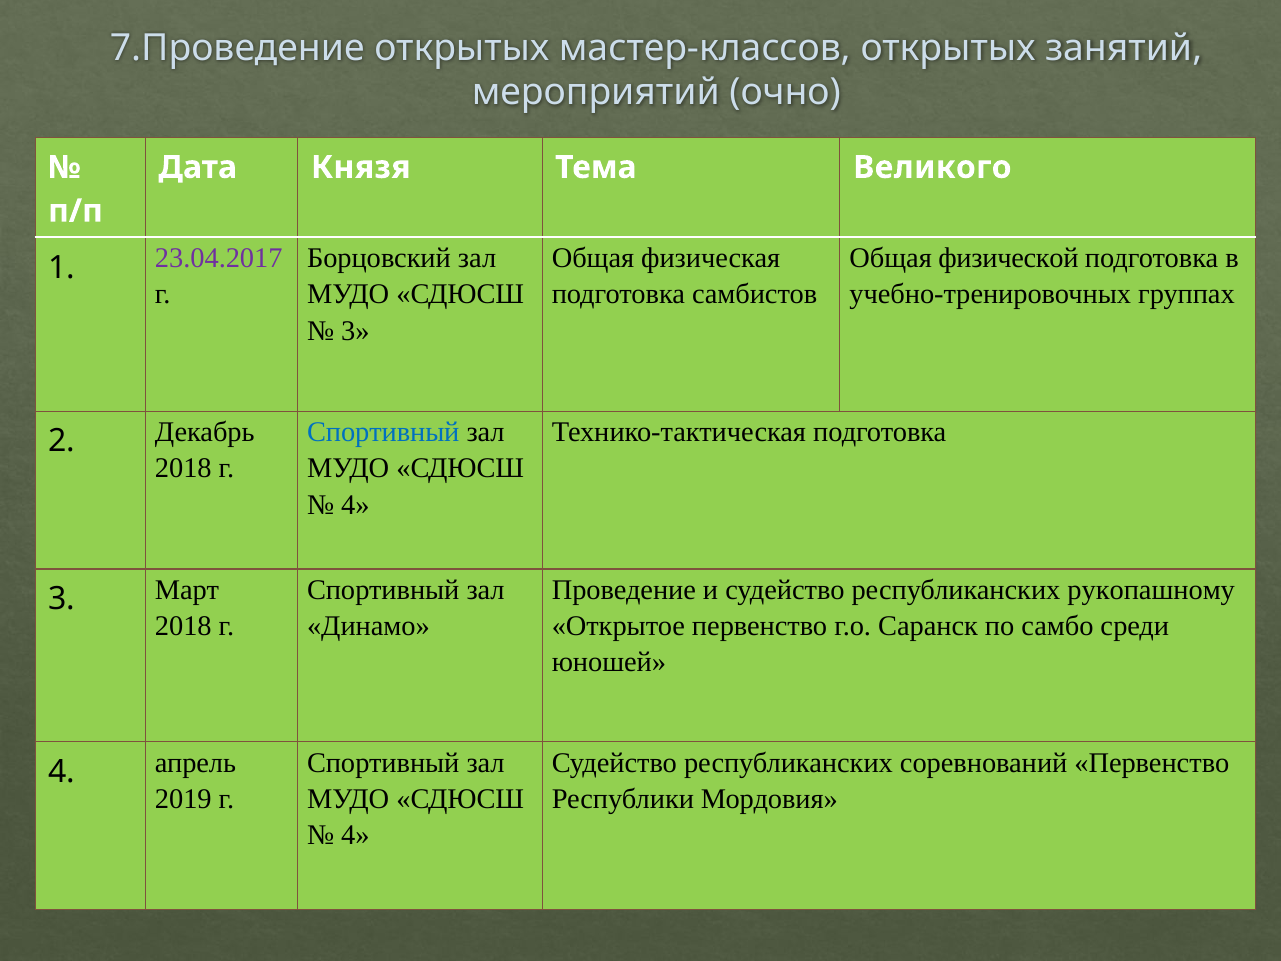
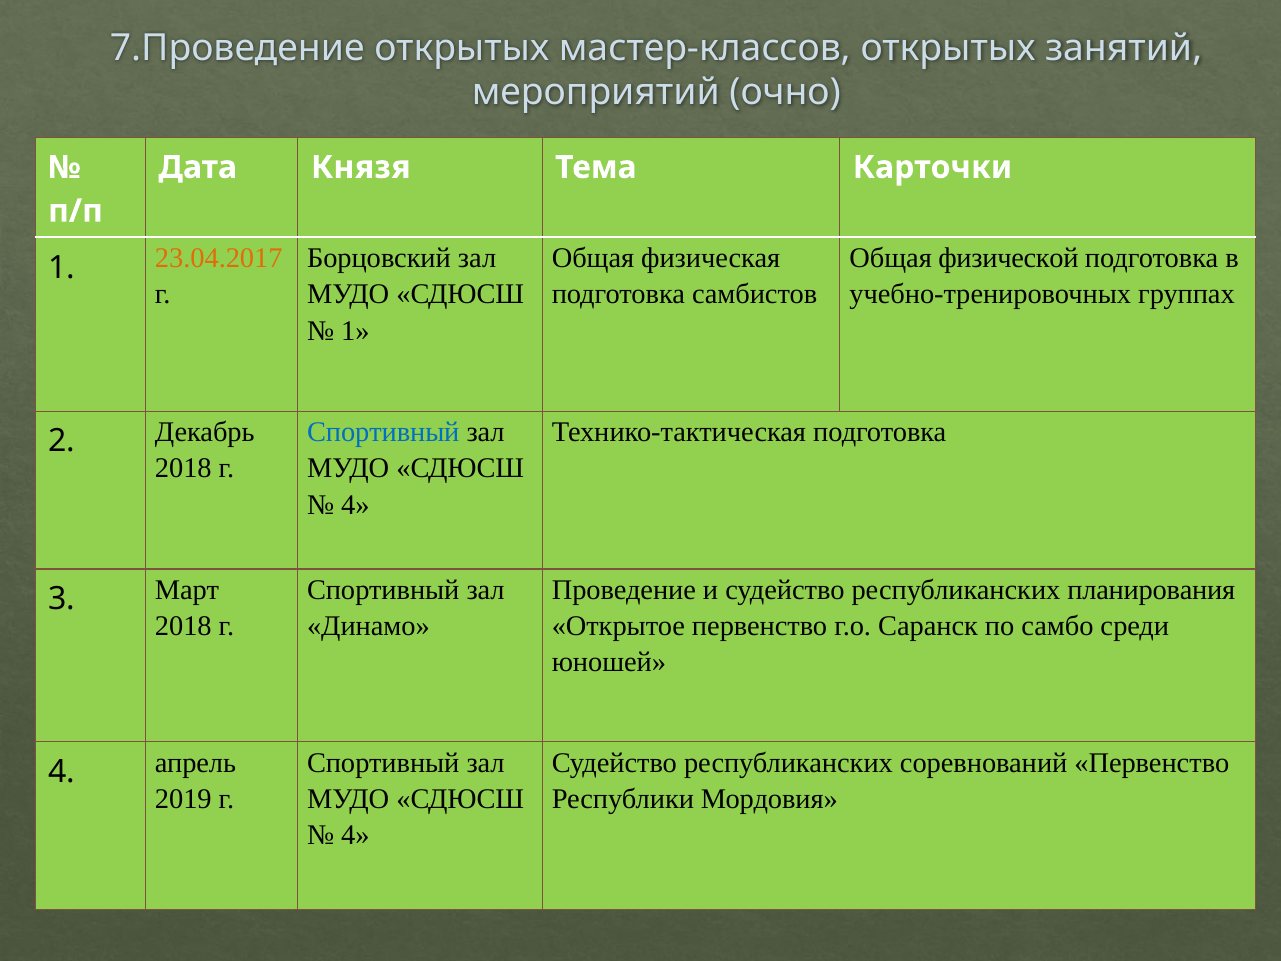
Великого: Великого -> Карточки
23.04.2017 colour: purple -> orange
3 at (355, 331): 3 -> 1
рукопашному: рукопашному -> планирования
